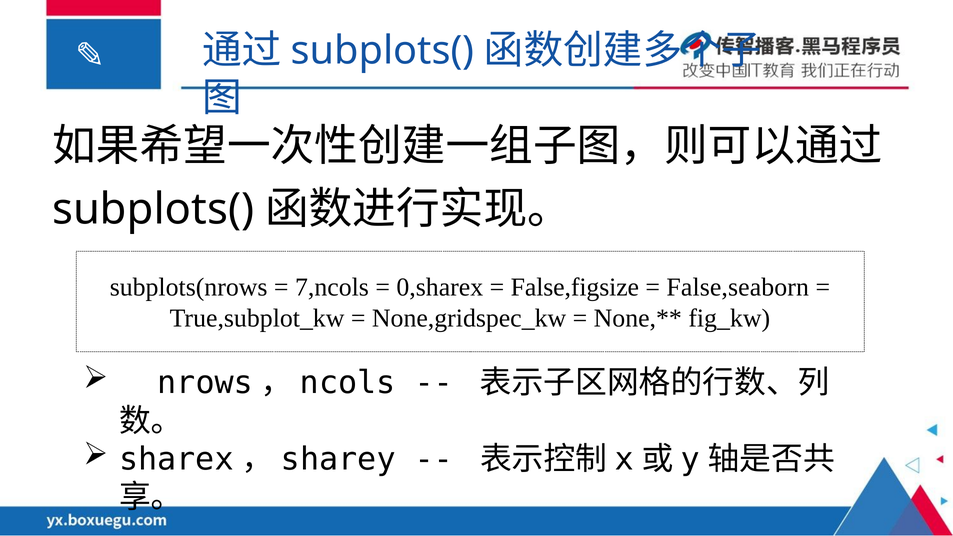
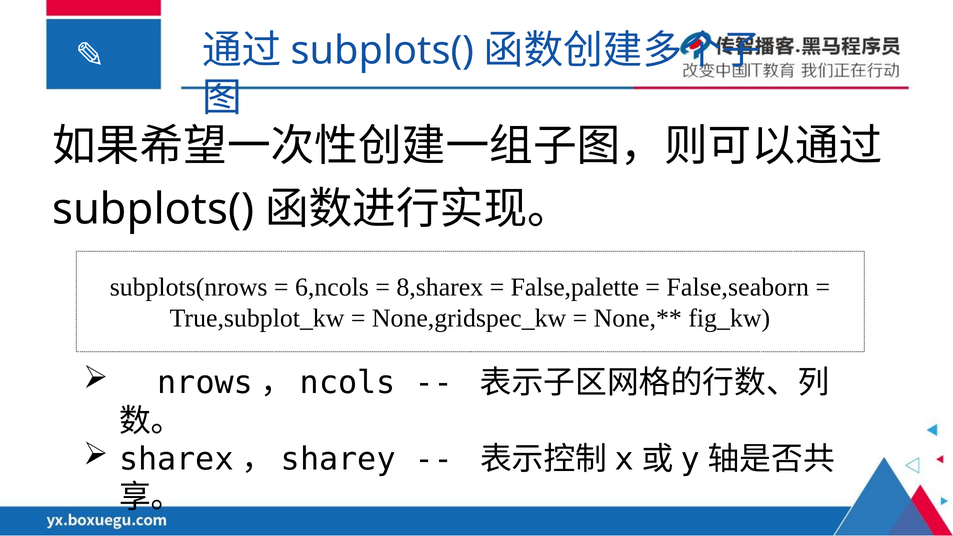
7,ncols: 7,ncols -> 6,ncols
0,sharex: 0,sharex -> 8,sharex
False,figsize: False,figsize -> False,palette
